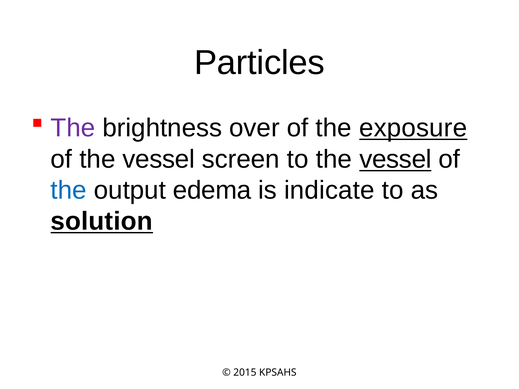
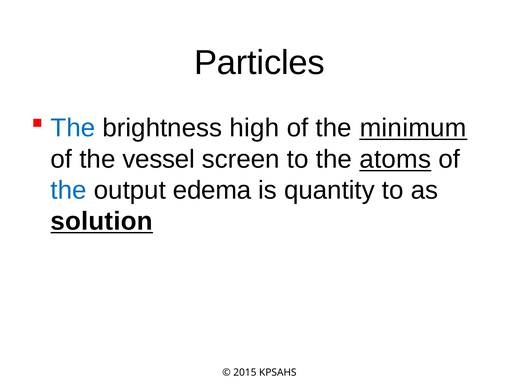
The at (73, 128) colour: purple -> blue
over: over -> high
exposure: exposure -> minimum
to the vessel: vessel -> atoms
indicate: indicate -> quantity
